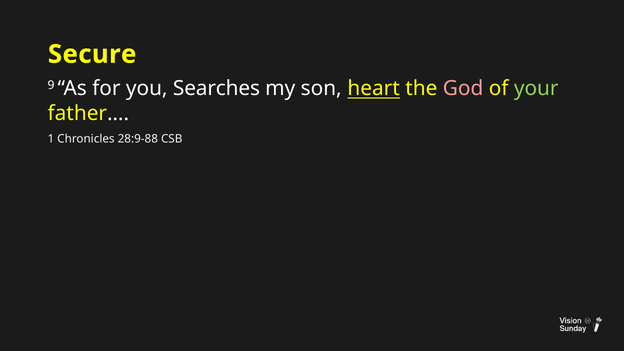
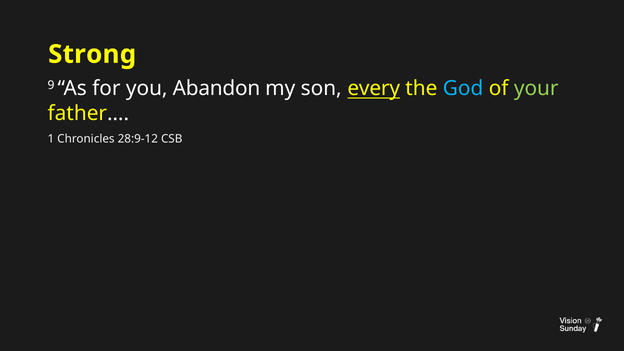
Secure: Secure -> Strong
Searches: Searches -> Abandon
heart: heart -> every
God colour: pink -> light blue
28:9-88: 28:9-88 -> 28:9-12
